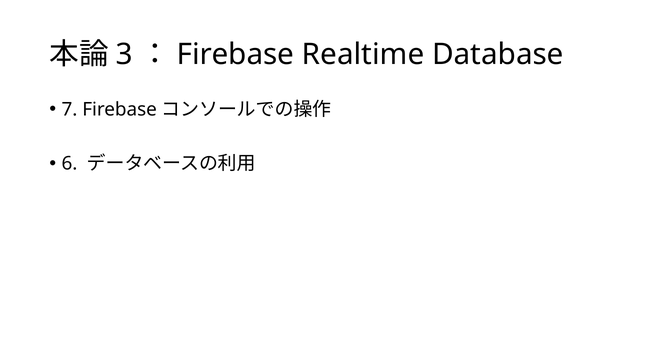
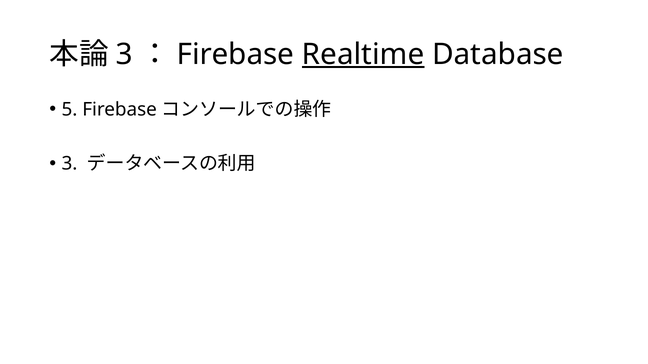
Realtime underline: none -> present
7: 7 -> 5
6 at (69, 164): 6 -> 3
